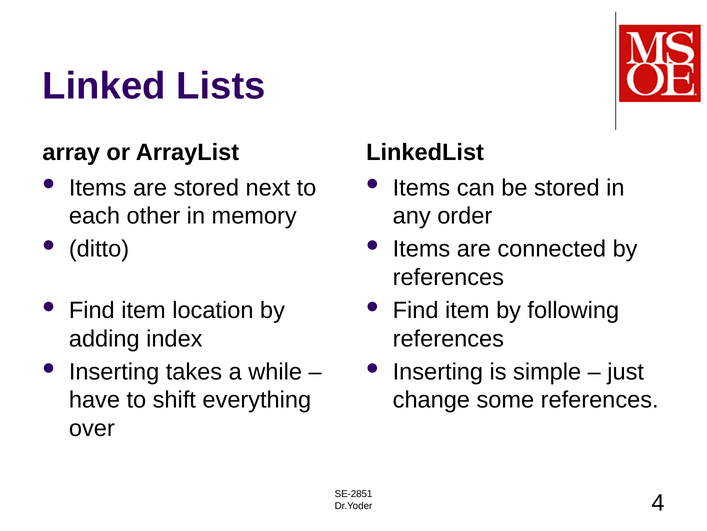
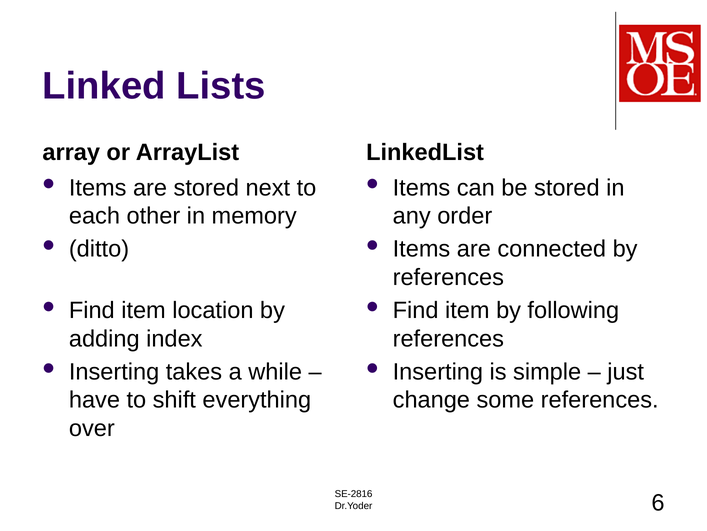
SE-2851: SE-2851 -> SE-2816
4: 4 -> 6
